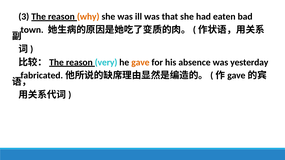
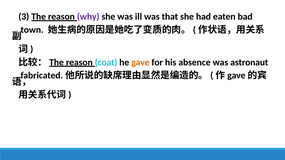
why colour: orange -> purple
very: very -> coat
yesterday: yesterday -> astronaut
